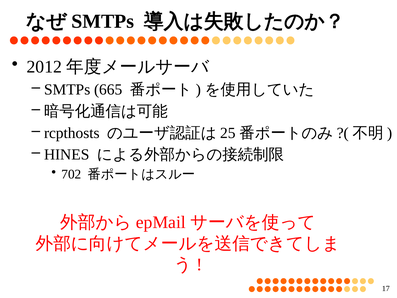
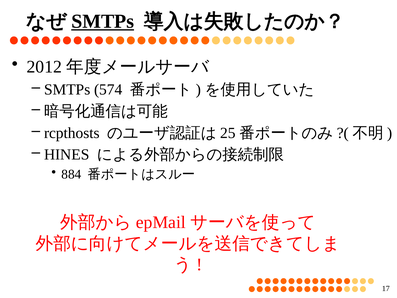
SMTPs at (103, 21) underline: none -> present
665: 665 -> 574
702: 702 -> 884
